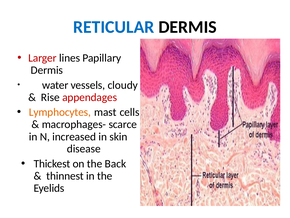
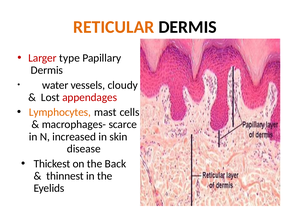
RETICULAR colour: blue -> orange
lines: lines -> type
Rise: Rise -> Lost
